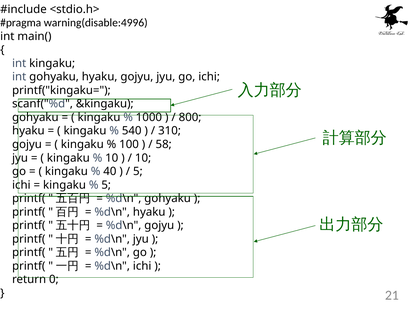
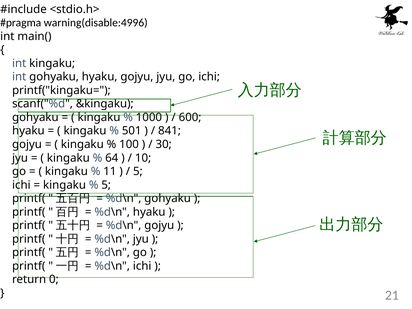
800: 800 -> 600
540: 540 -> 501
310: 310 -> 841
58: 58 -> 30
10 at (112, 158): 10 -> 64
40: 40 -> 11
